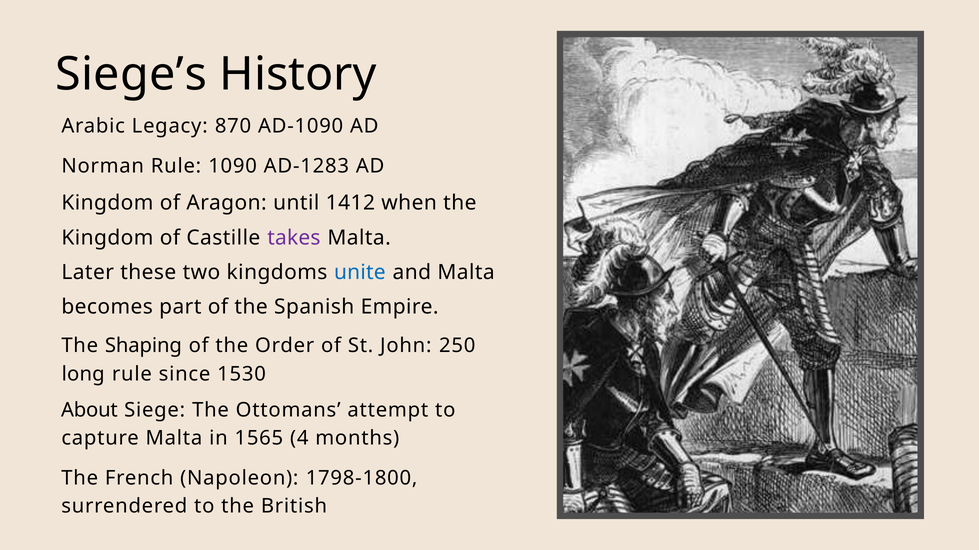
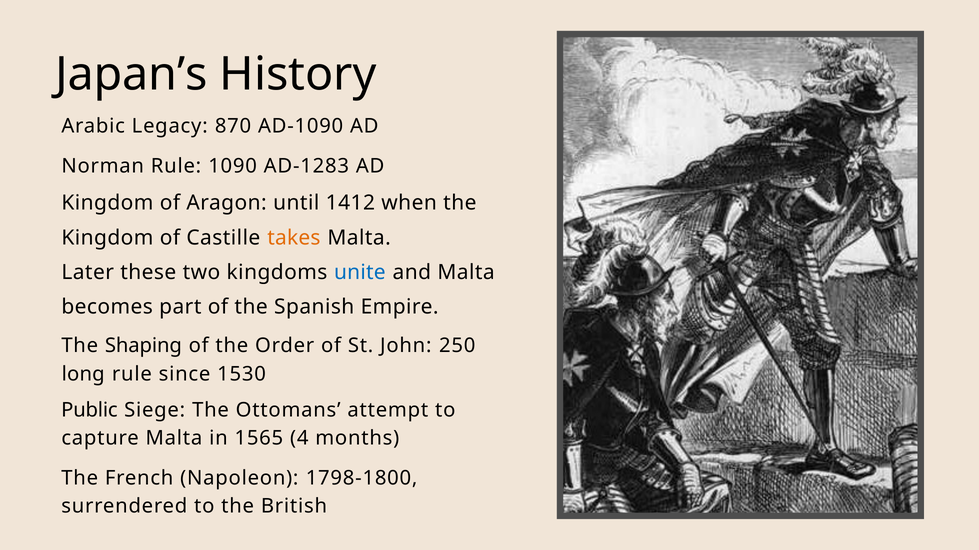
Siege’s: Siege’s -> Japan’s
takes colour: purple -> orange
About: About -> Public
